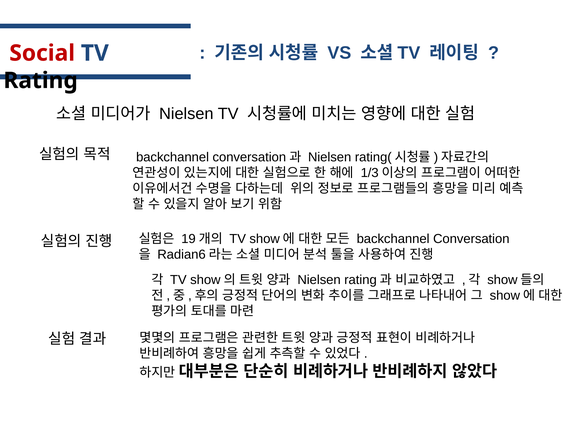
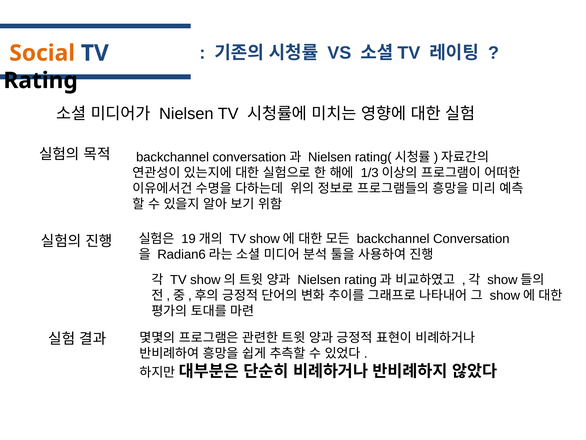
Social colour: red -> orange
